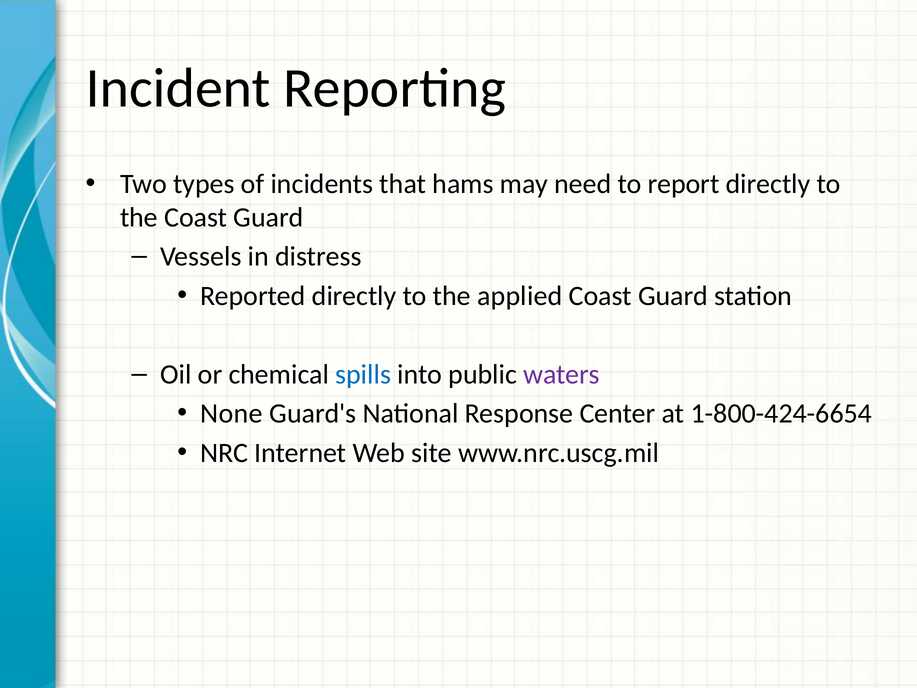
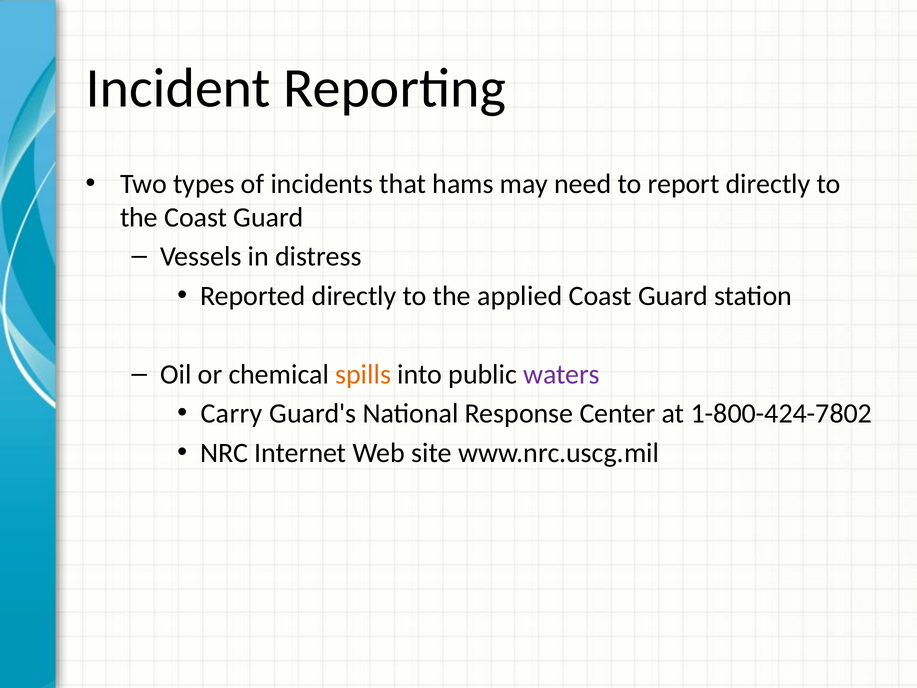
spills colour: blue -> orange
None: None -> Carry
1-800-424-6654: 1-800-424-6654 -> 1-800-424-7802
